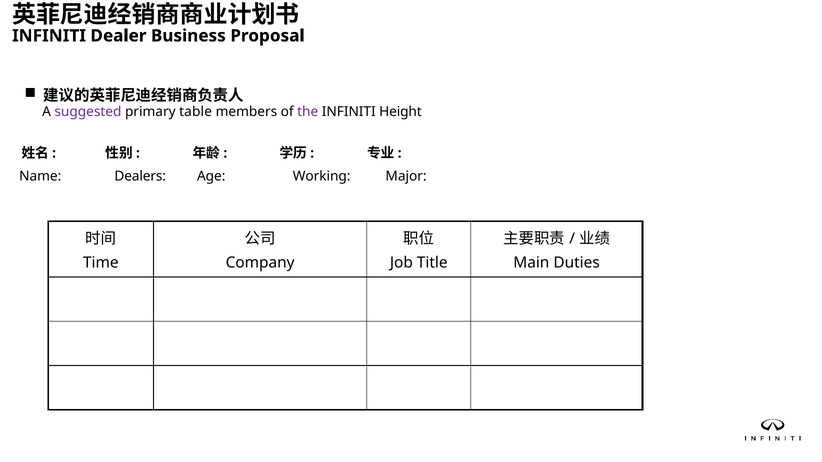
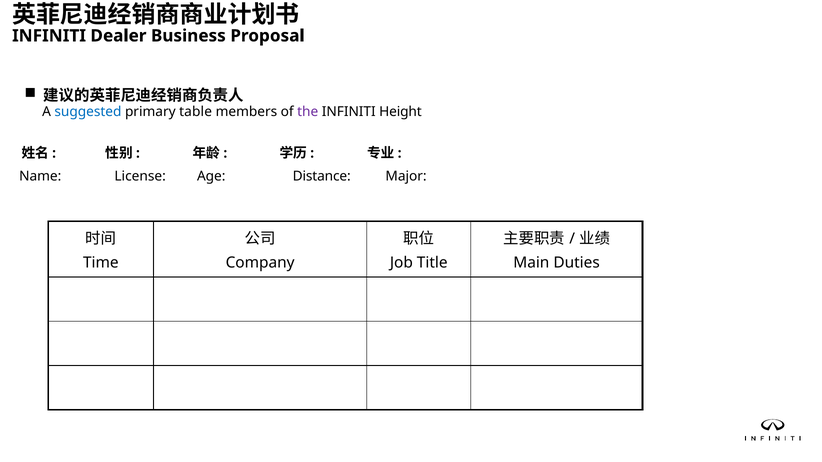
suggested colour: purple -> blue
Dealers: Dealers -> License
Working: Working -> Distance
